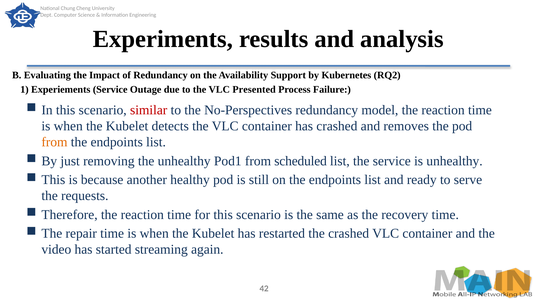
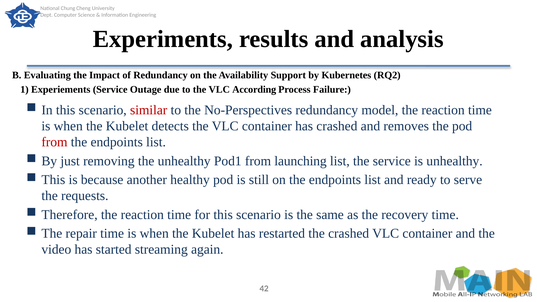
Presented: Presented -> According
from at (54, 142) colour: orange -> red
scheduled: scheduled -> launching
